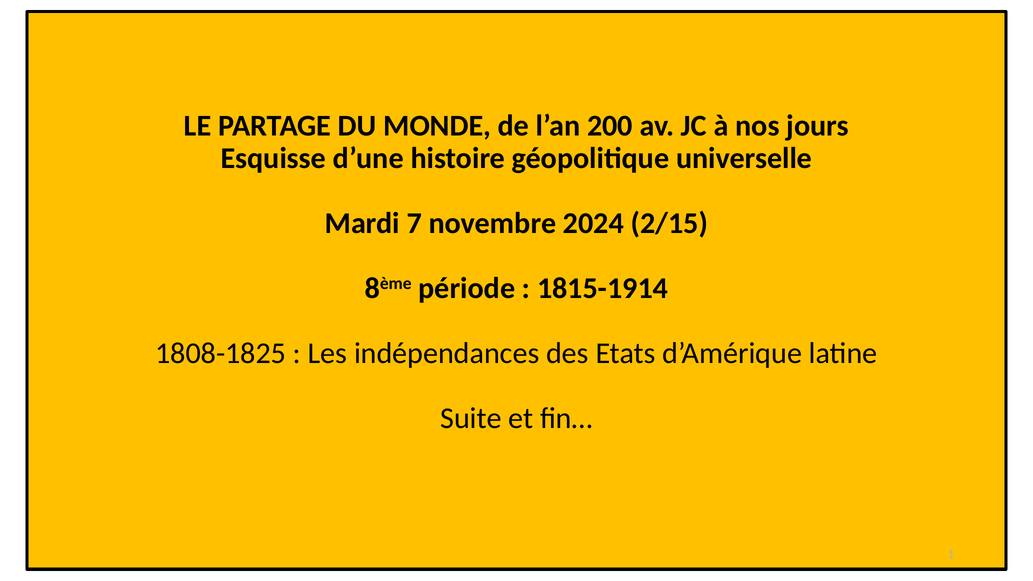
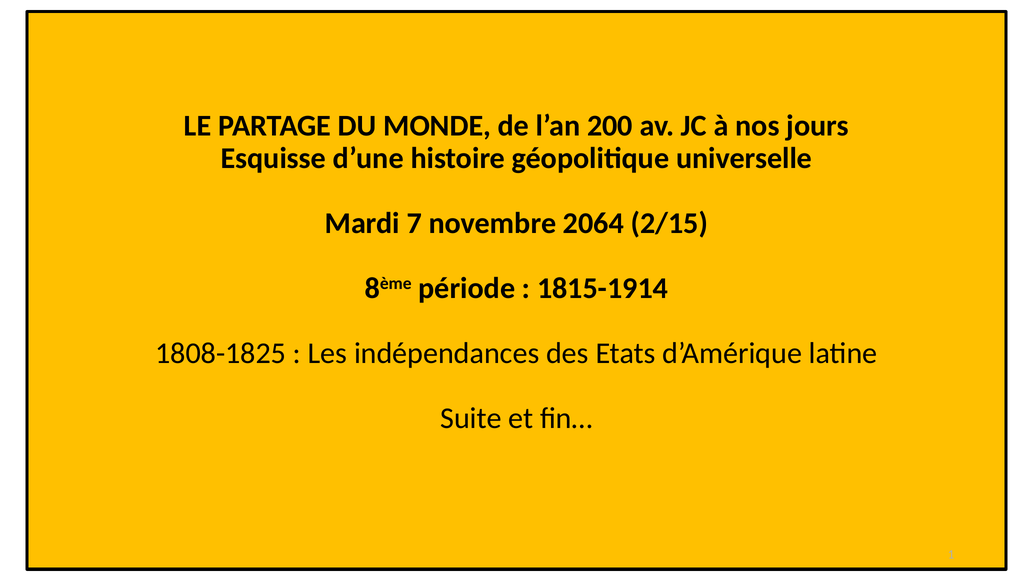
2024: 2024 -> 2064
